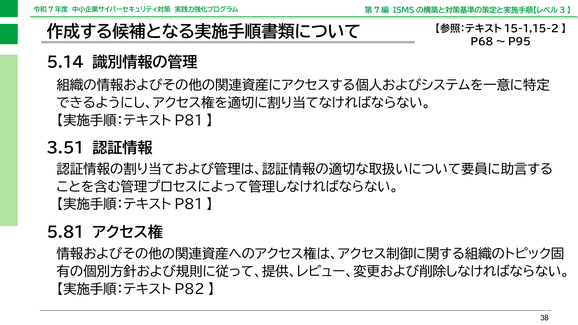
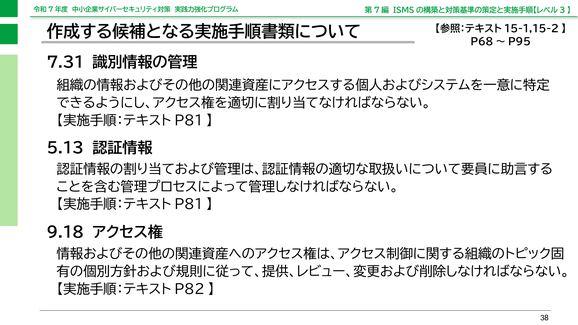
5.14: 5.14 -> 7.31
3.51: 3.51 -> 5.13
5.81: 5.81 -> 9.18
